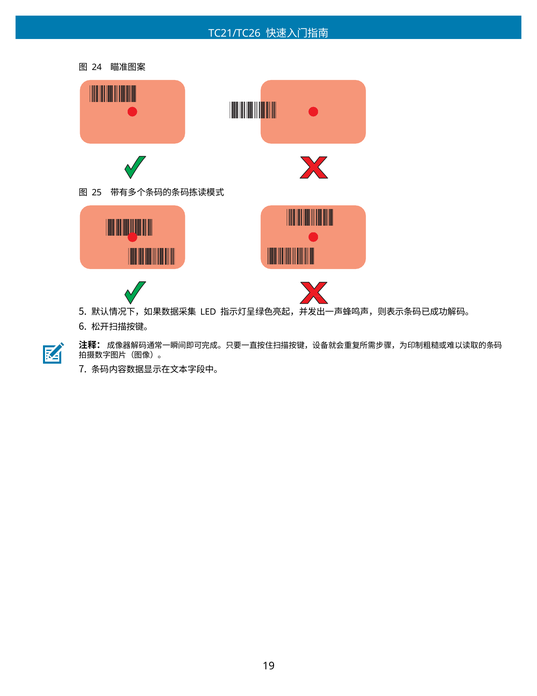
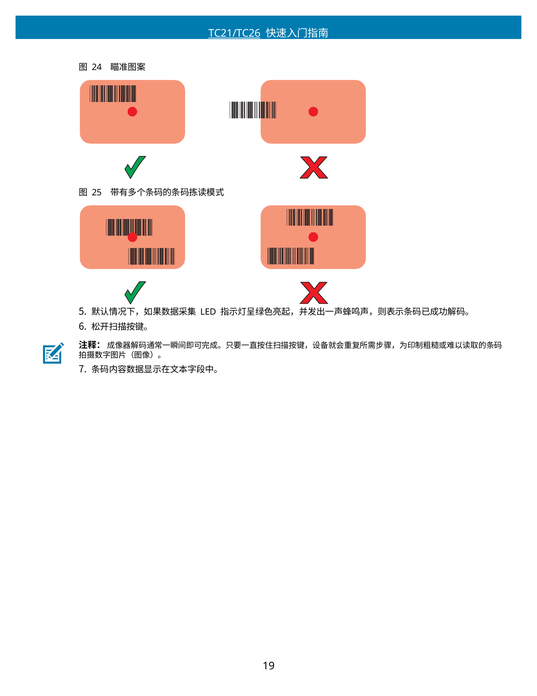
TC21/TC26 underline: none -> present
